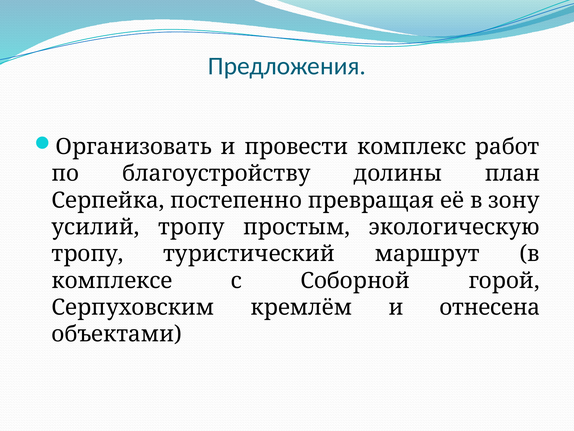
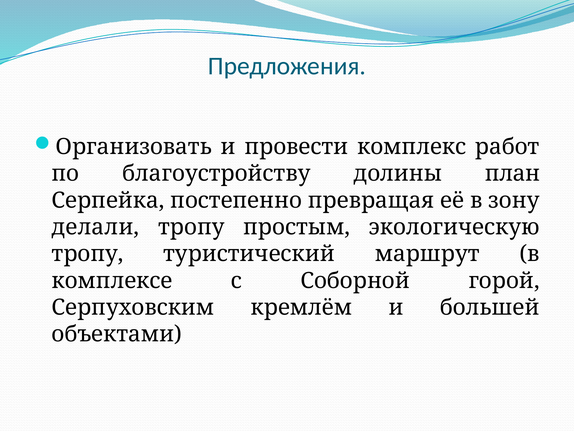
усилий: усилий -> делали
отнесена: отнесена -> большей
